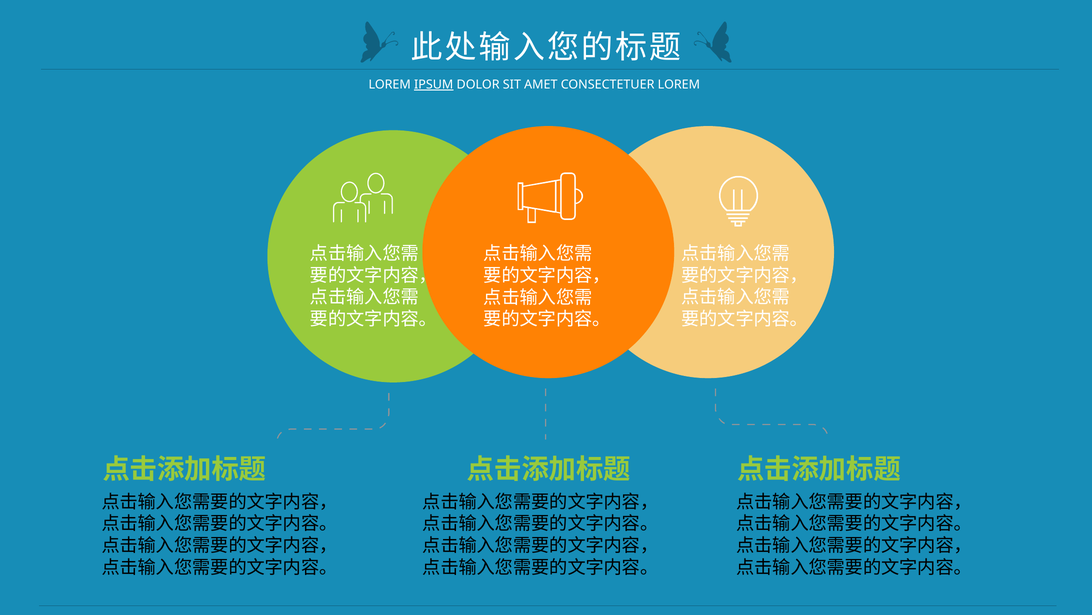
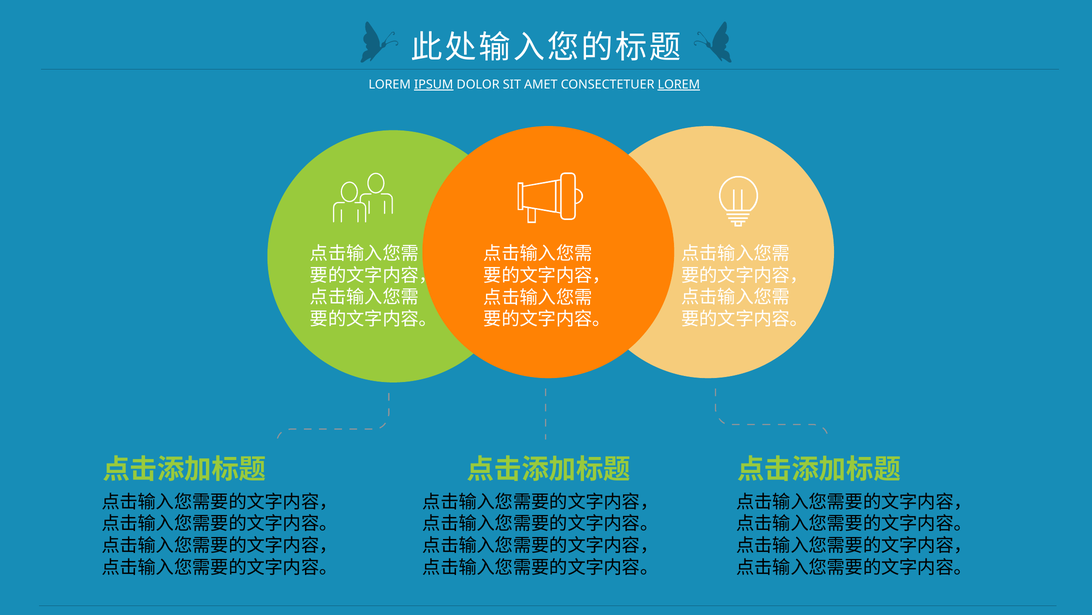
LOREM at (679, 85) underline: none -> present
